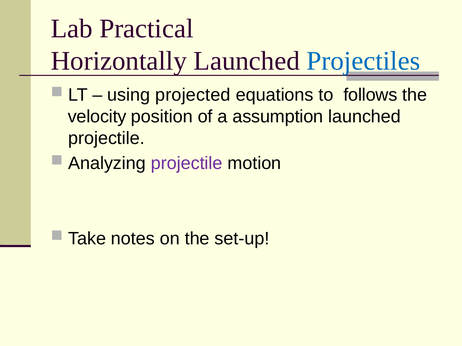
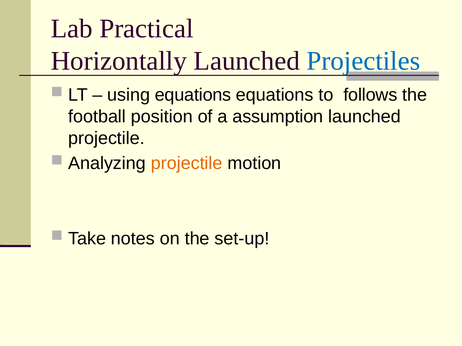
using projected: projected -> equations
velocity: velocity -> football
projectile at (187, 164) colour: purple -> orange
